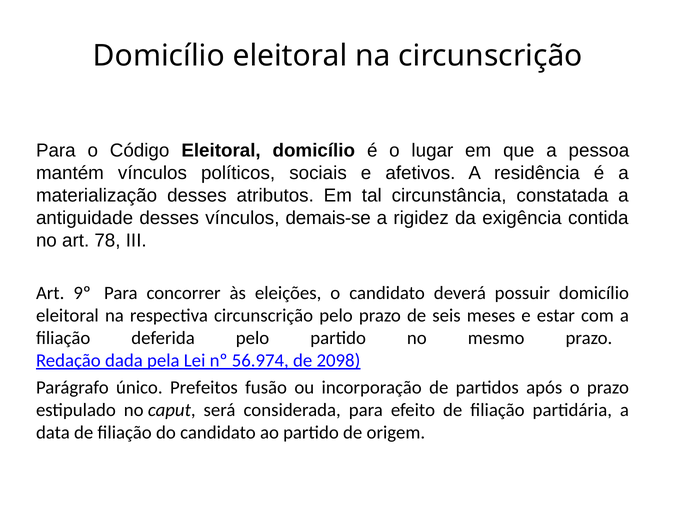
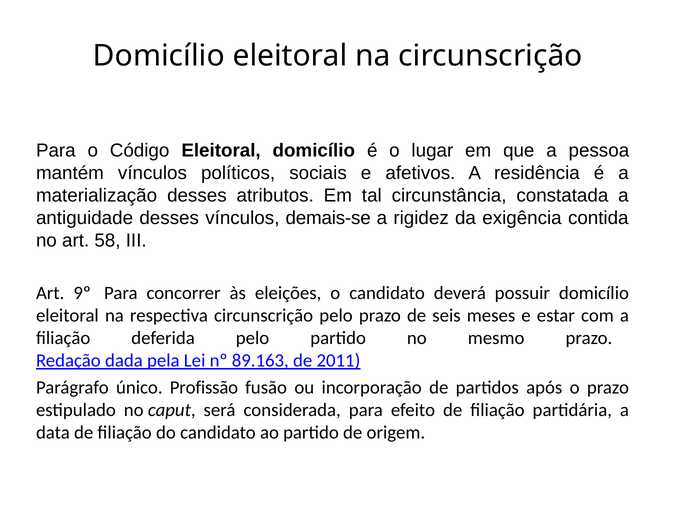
78: 78 -> 58
56.974: 56.974 -> 89.163
2098: 2098 -> 2011
Prefeitos: Prefeitos -> Profissão
